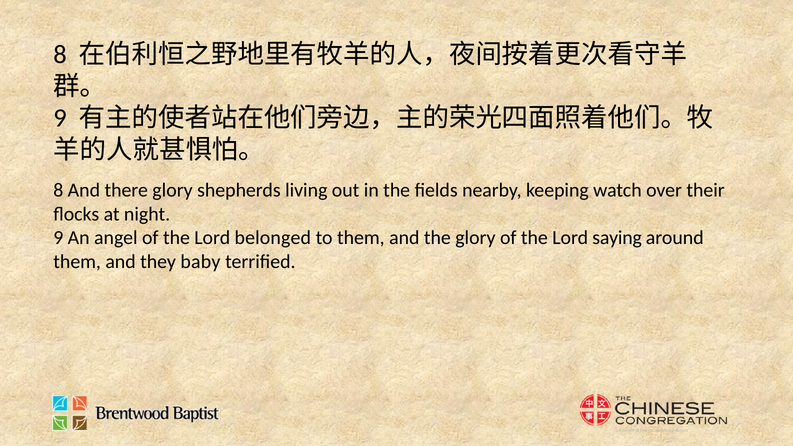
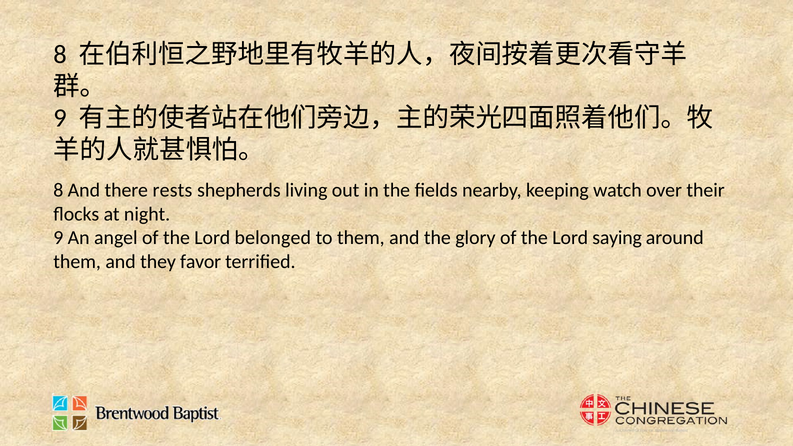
there glory: glory -> rests
baby: baby -> favor
